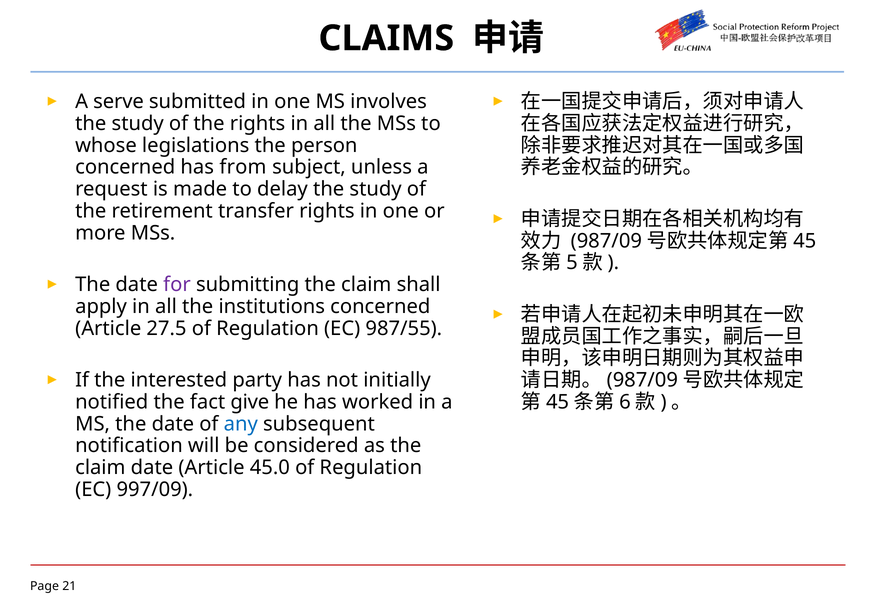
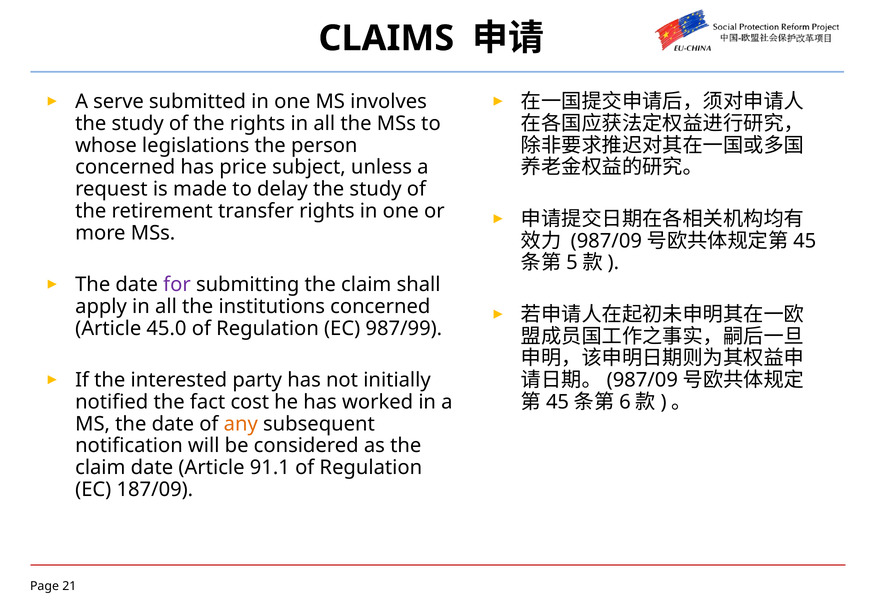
from: from -> price
27.5: 27.5 -> 45.0
987/55: 987/55 -> 987/99
give: give -> cost
any colour: blue -> orange
45.0: 45.0 -> 91.1
997/09: 997/09 -> 187/09
